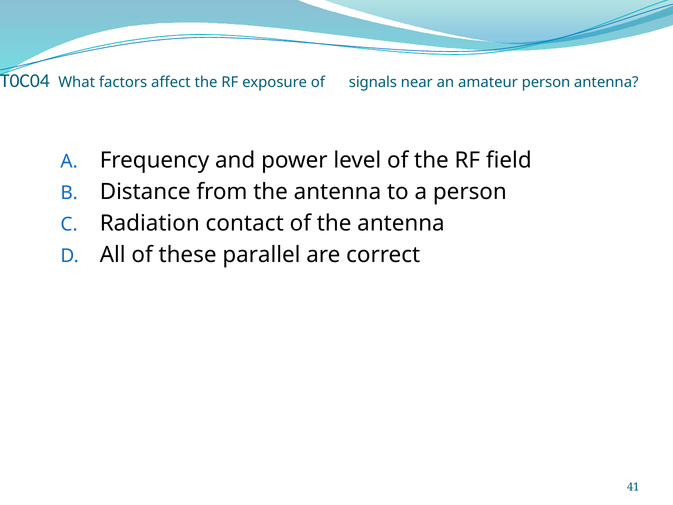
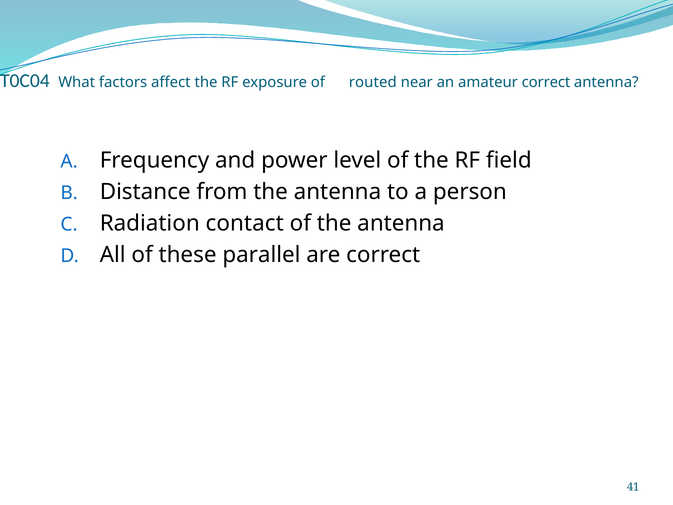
signals: signals -> routed
amateur person: person -> correct
